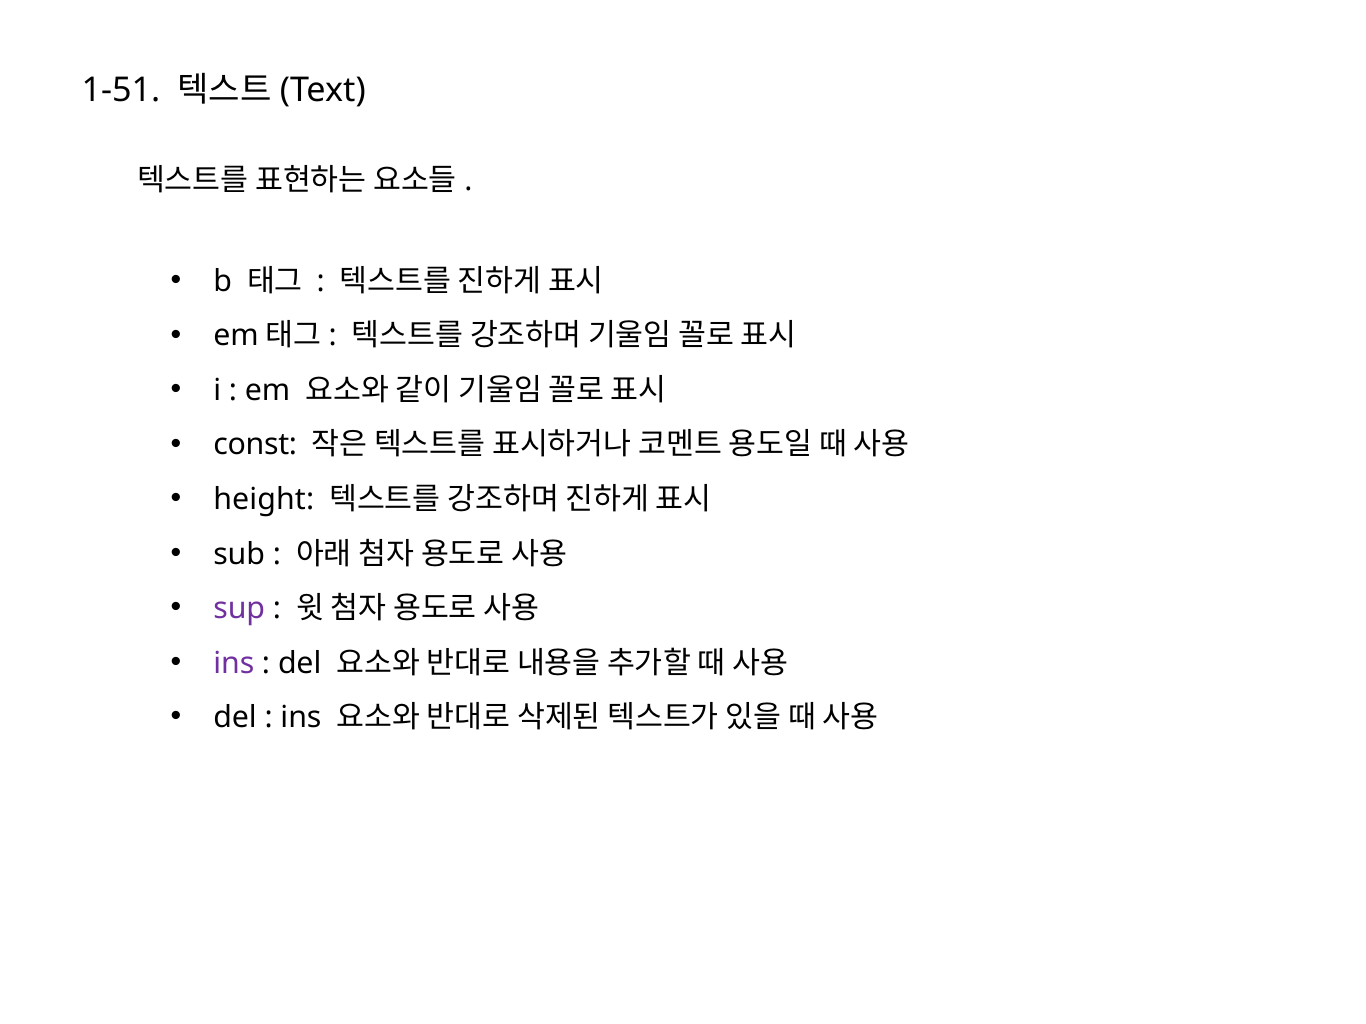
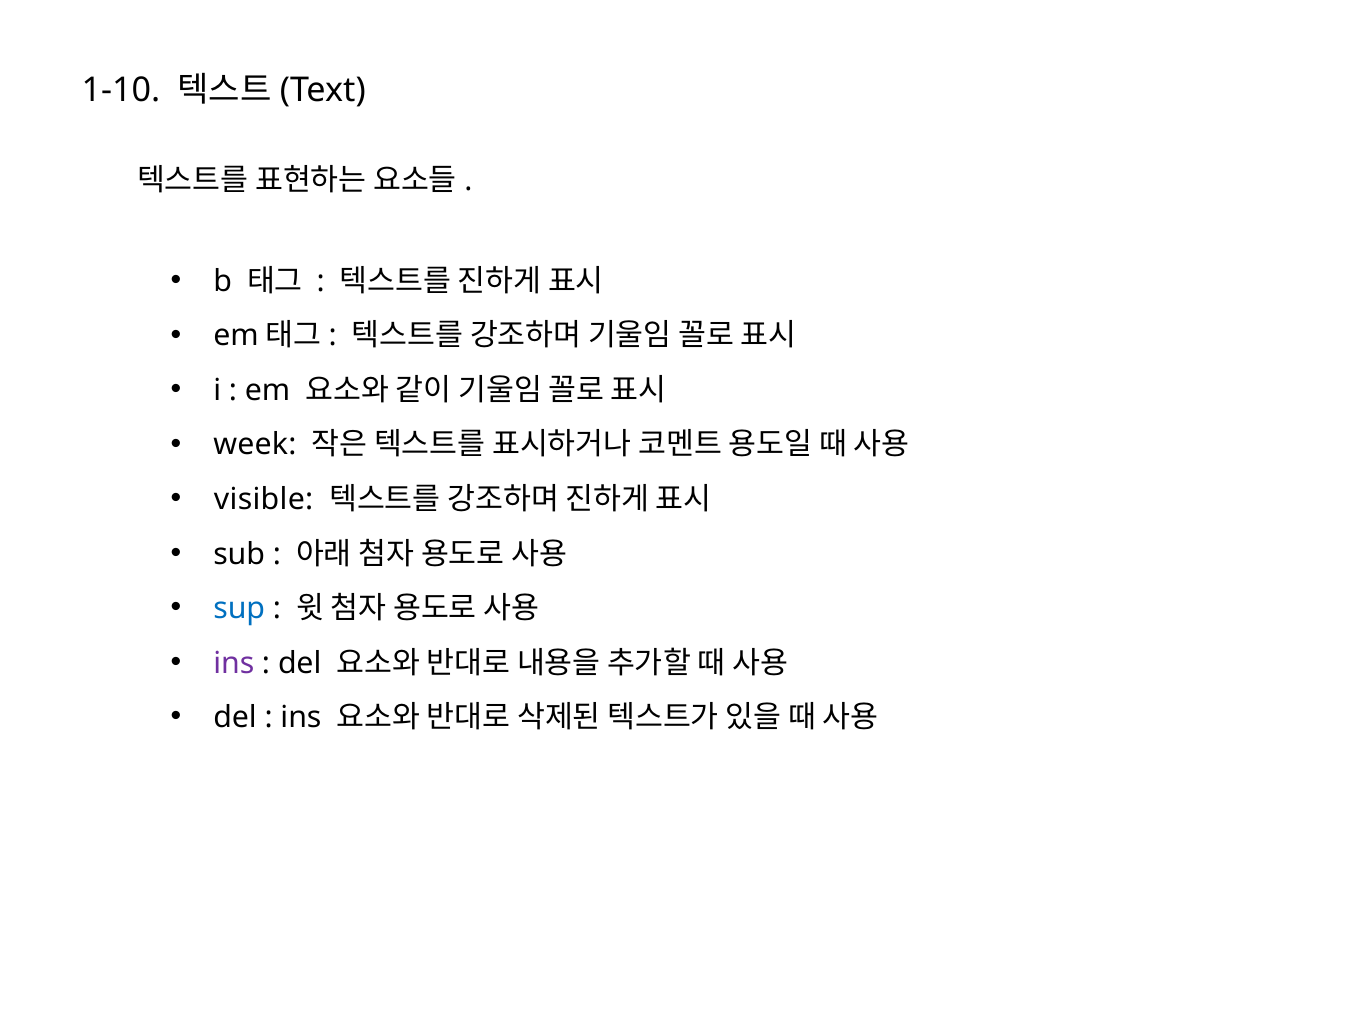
1-51: 1-51 -> 1-10
const: const -> week
height: height -> visible
sup colour: purple -> blue
